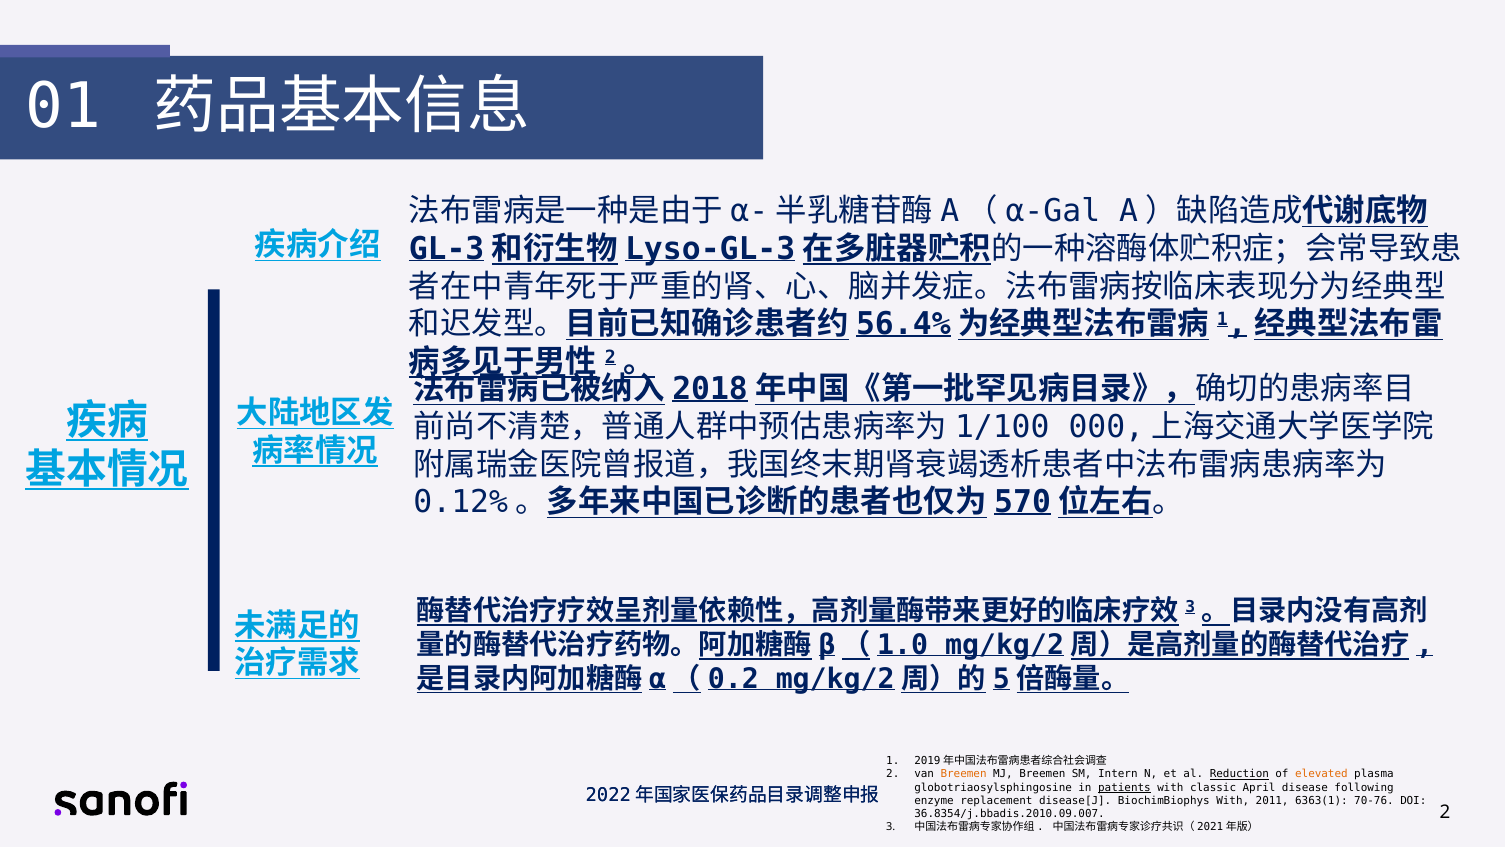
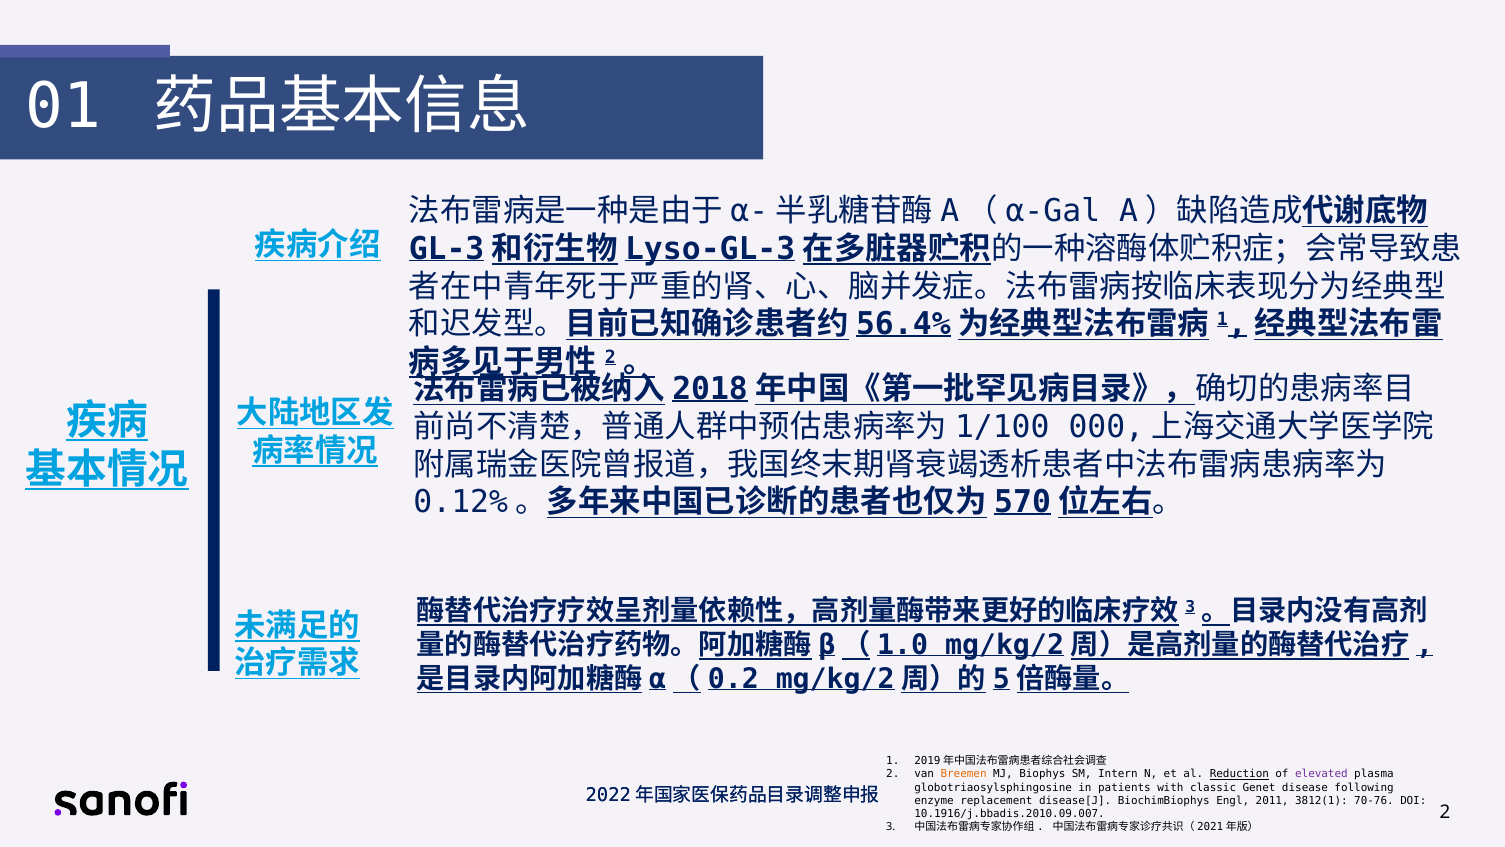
MJ Breemen: Breemen -> Biophys
elevated colour: orange -> purple
patients underline: present -> none
April: April -> Genet
BiochimBiophys With: With -> Engl
6363(1: 6363(1 -> 3812(1
36.8354/j.bbadis.2010.09.007: 36.8354/j.bbadis.2010.09.007 -> 10.1916/j.bbadis.2010.09.007
